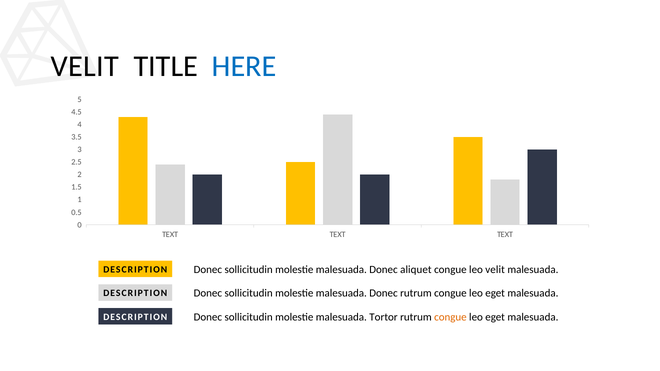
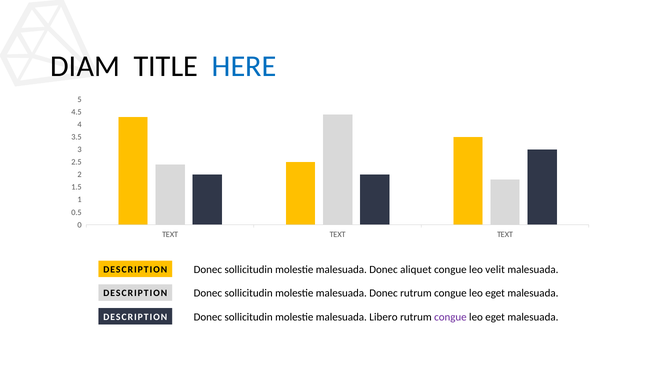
VELIT at (85, 66): VELIT -> DIAM
Tortor: Tortor -> Libero
congue at (450, 317) colour: orange -> purple
